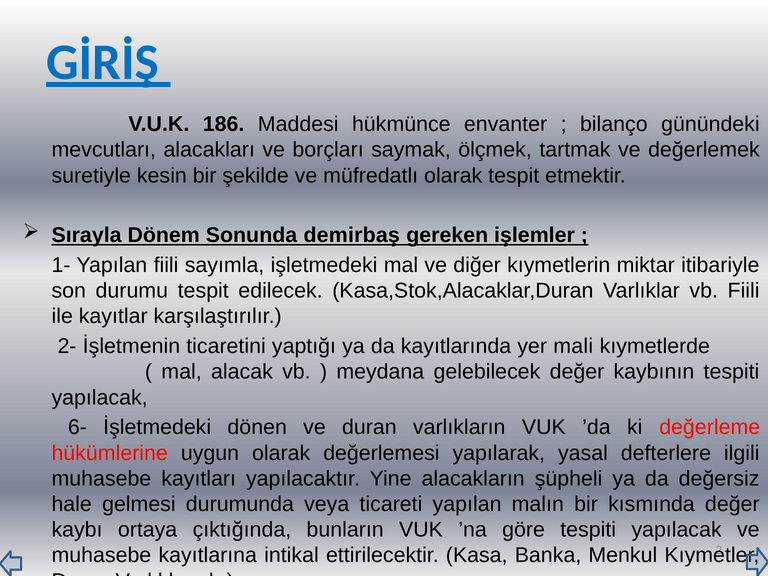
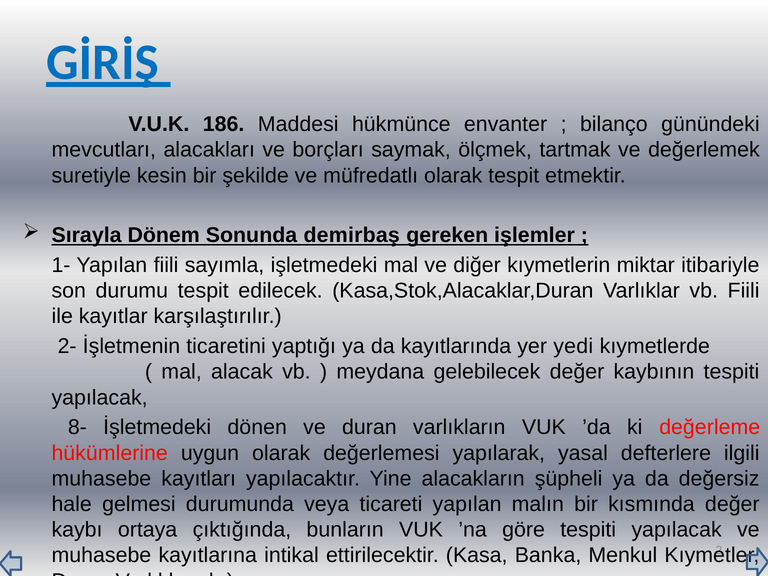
mali: mali -> yedi
6-: 6- -> 8-
